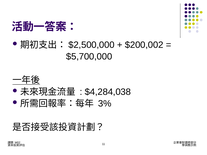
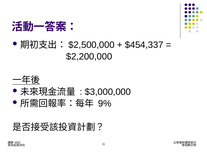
$200,002: $200,002 -> $454,337
$5,700,000: $5,700,000 -> $2,200,000
$4,284,038: $4,284,038 -> $3,000,000
3%: 3% -> 9%
